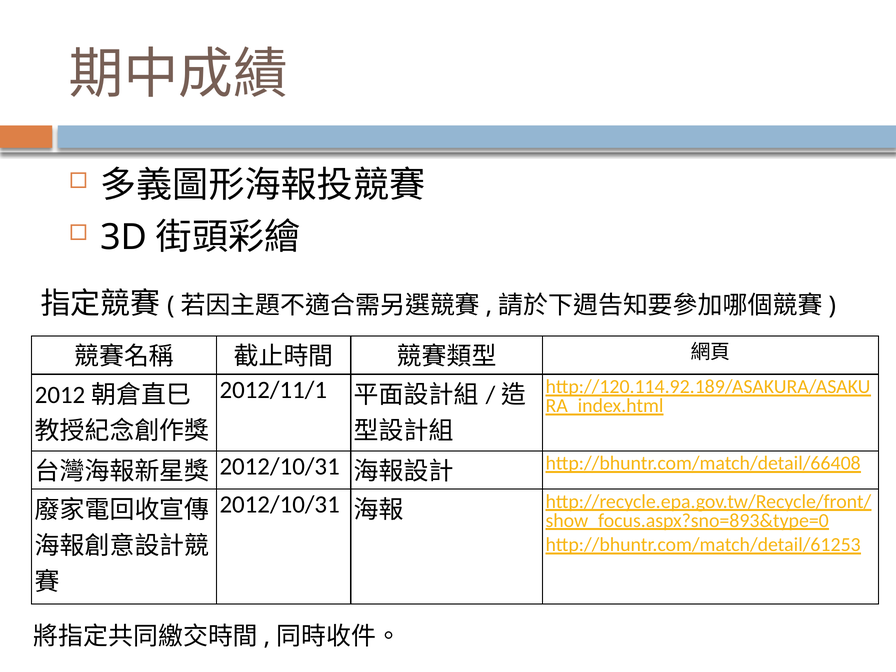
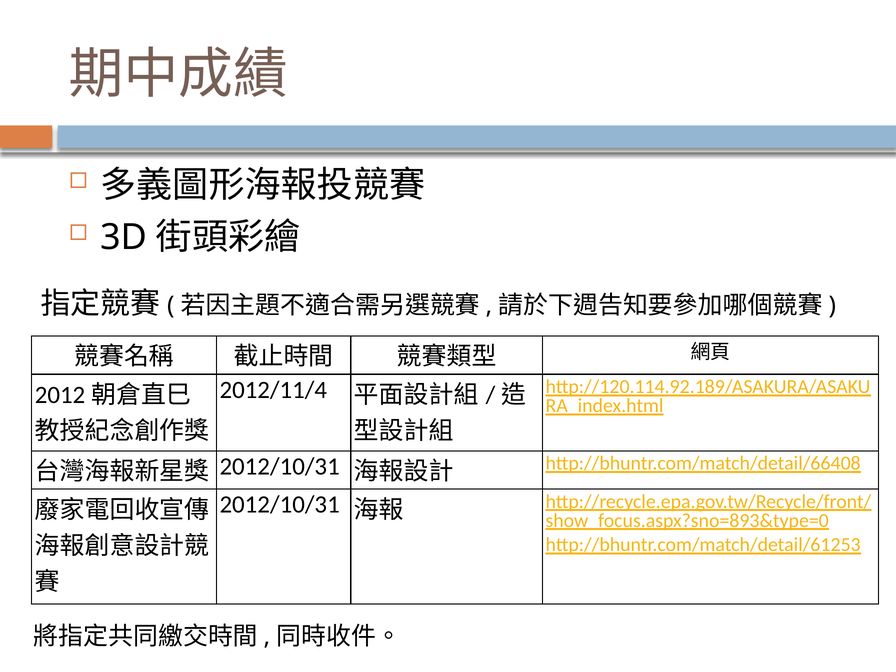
2012/11/1: 2012/11/1 -> 2012/11/4
